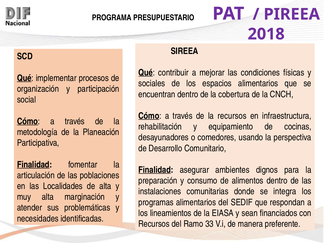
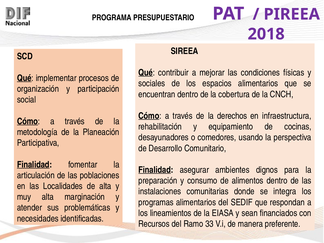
la recursos: recursos -> derechos
